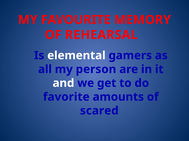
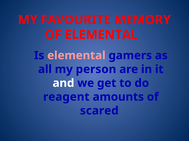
OF REHEARSAL: REHEARSAL -> ELEMENTAL
elemental at (76, 56) colour: white -> pink
favorite: favorite -> reagent
